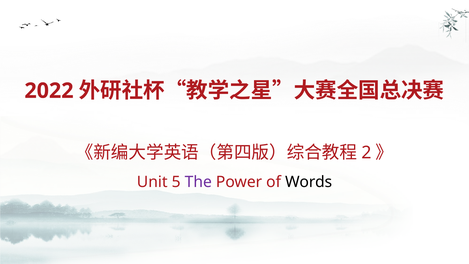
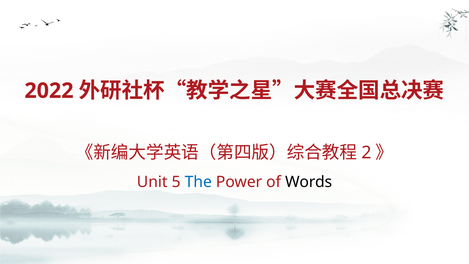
The colour: purple -> blue
